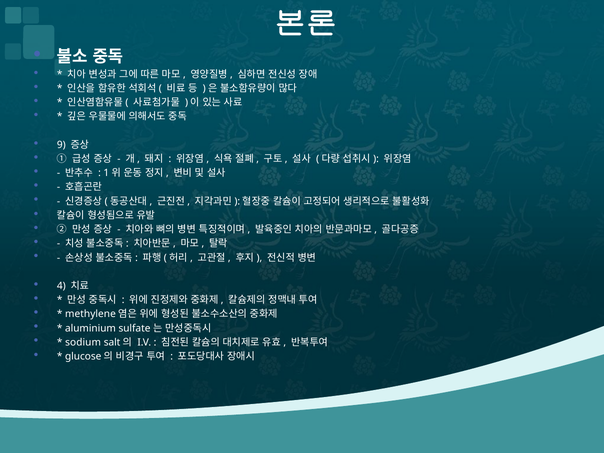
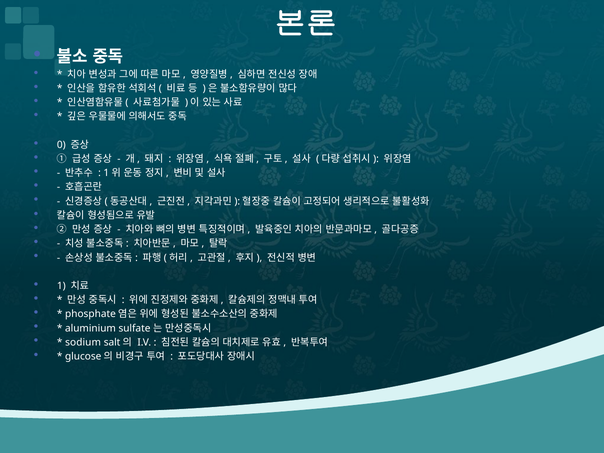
9: 9 -> 0
4: 4 -> 1
methylene: methylene -> phosphate
